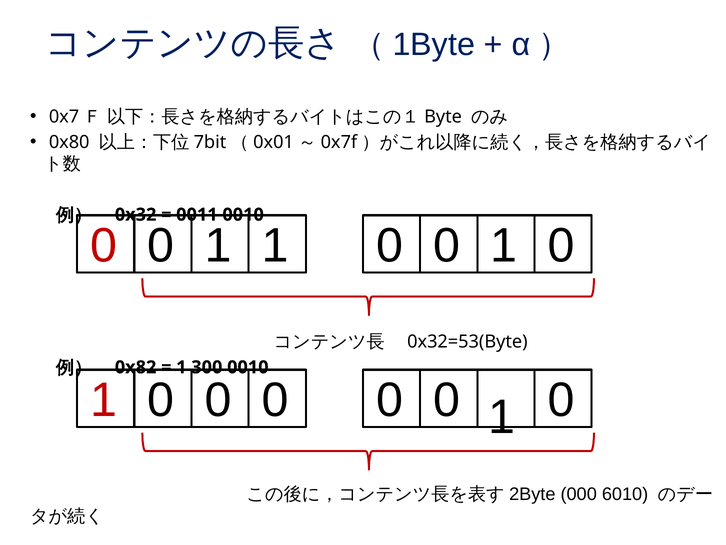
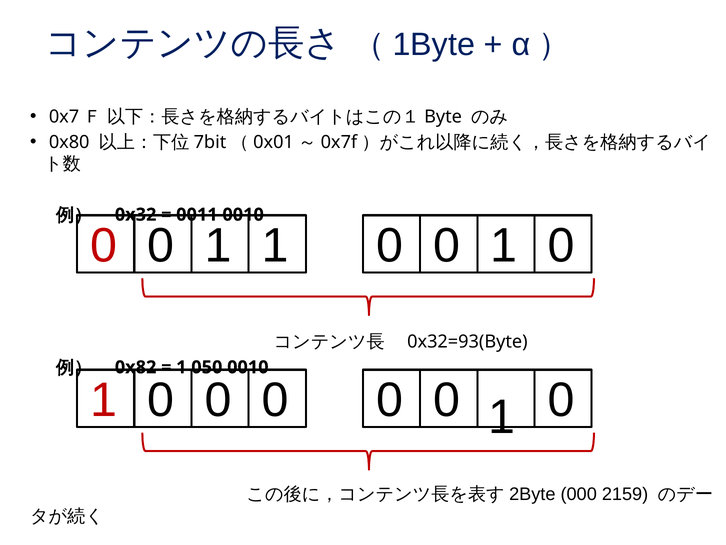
0x32=53(Byte: 0x32=53(Byte -> 0x32=93(Byte
300: 300 -> 050
6010: 6010 -> 2159
